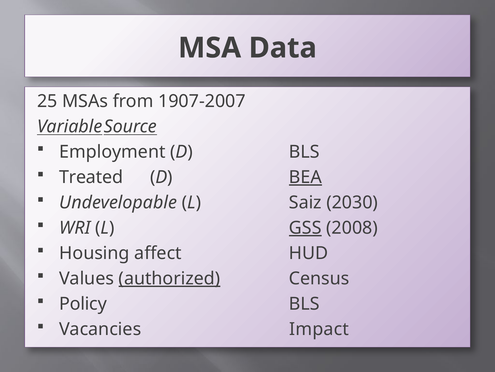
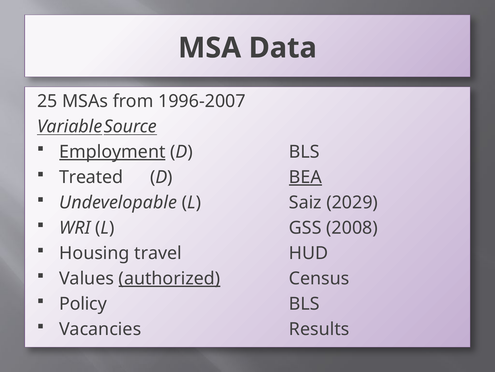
1907-2007: 1907-2007 -> 1996-2007
Employment underline: none -> present
2030: 2030 -> 2029
GSS underline: present -> none
affect: affect -> travel
Impact: Impact -> Results
